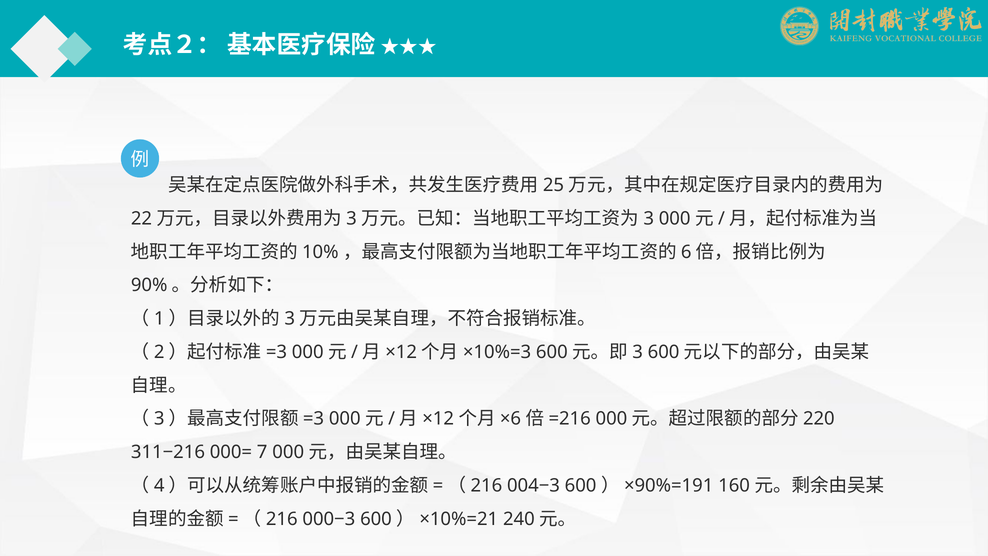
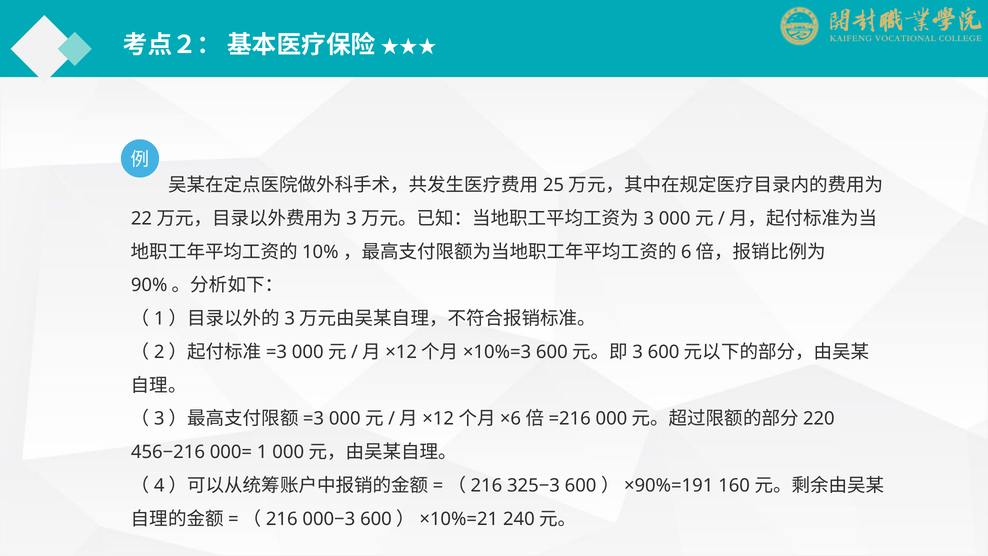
311−216: 311−216 -> 456−216
7: 7 -> 1
004−3: 004−3 -> 325−3
